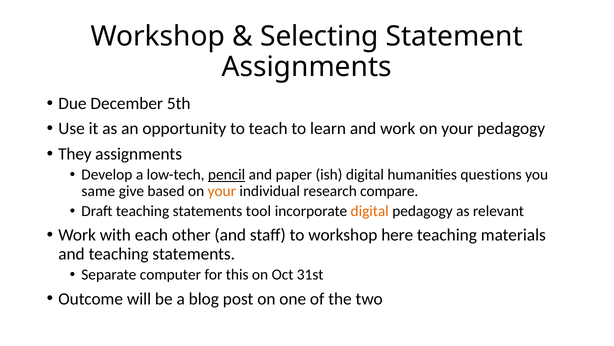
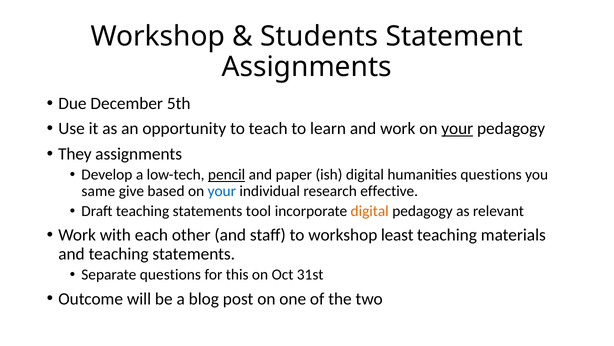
Selecting: Selecting -> Students
your at (457, 129) underline: none -> present
your at (222, 191) colour: orange -> blue
compare: compare -> effective
here: here -> least
Separate computer: computer -> questions
